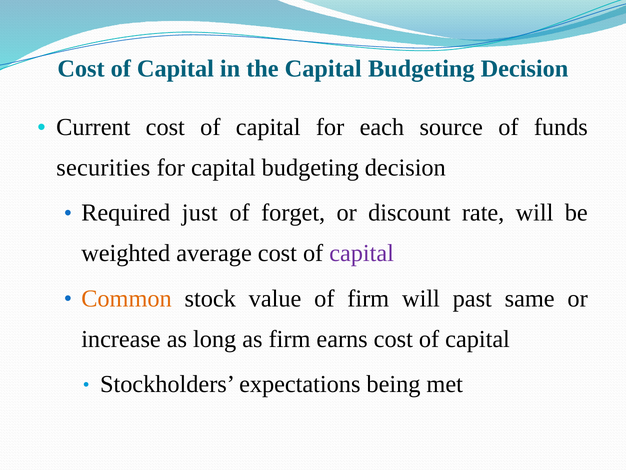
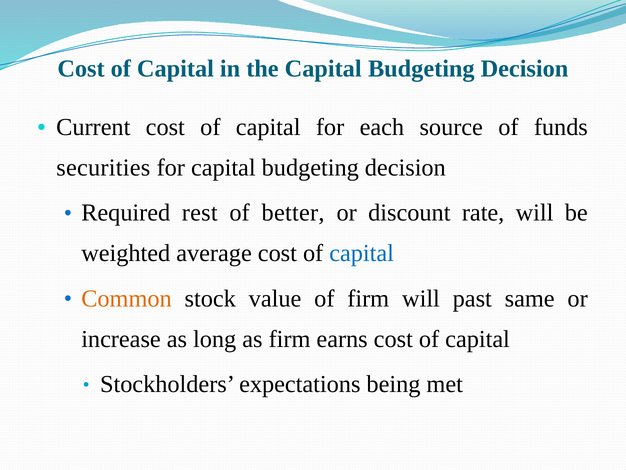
just: just -> rest
forget: forget -> better
capital at (362, 253) colour: purple -> blue
